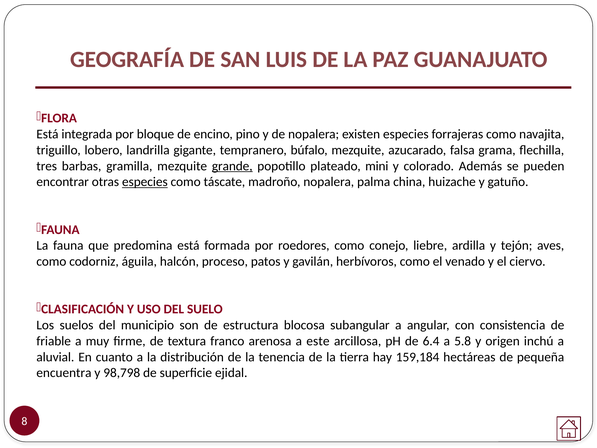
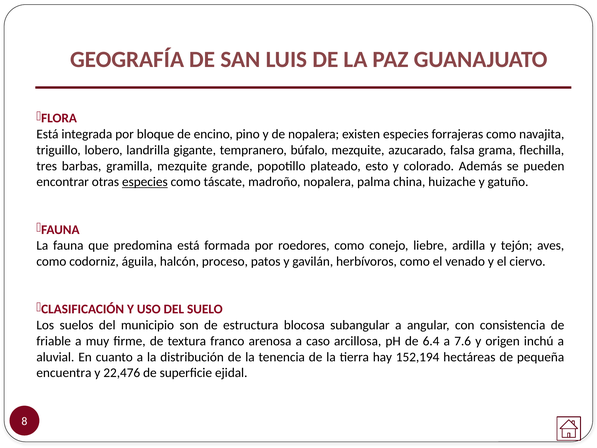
grande underline: present -> none
mini: mini -> esto
este: este -> caso
5.8: 5.8 -> 7.6
159,184: 159,184 -> 152,194
98,798: 98,798 -> 22,476
